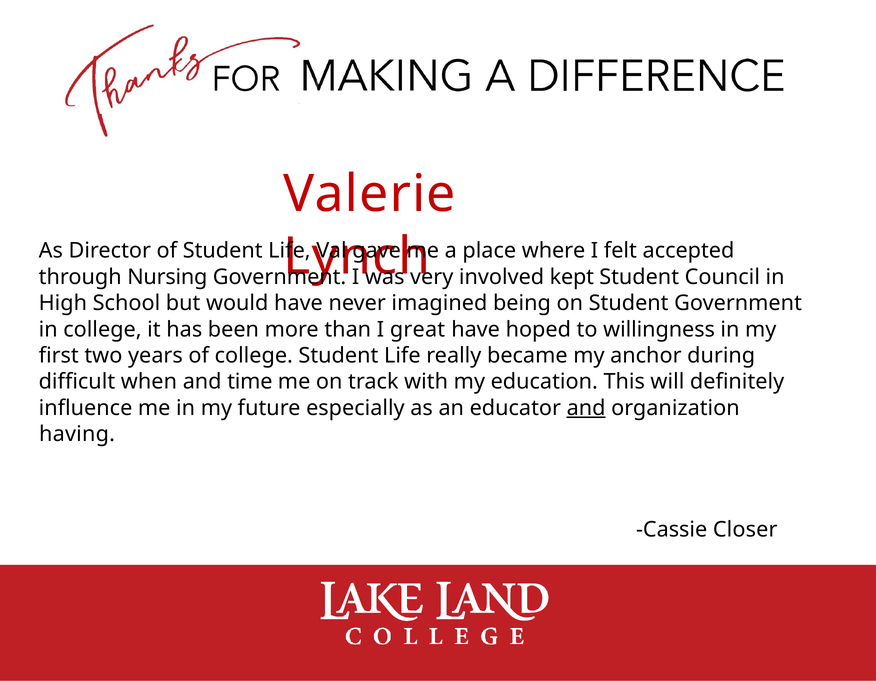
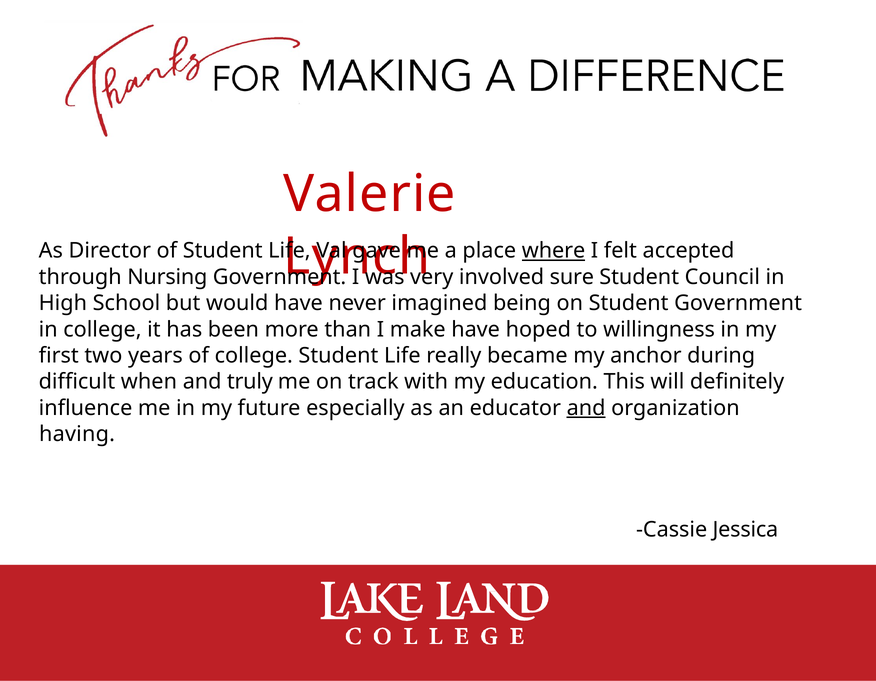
where underline: none -> present
kept: kept -> sure
great: great -> make
time: time -> truly
Closer: Closer -> Jessica
